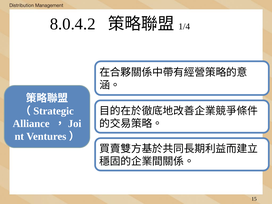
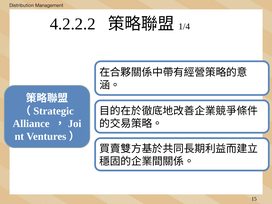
8.0.4.2: 8.0.4.2 -> 4.2.2.2
